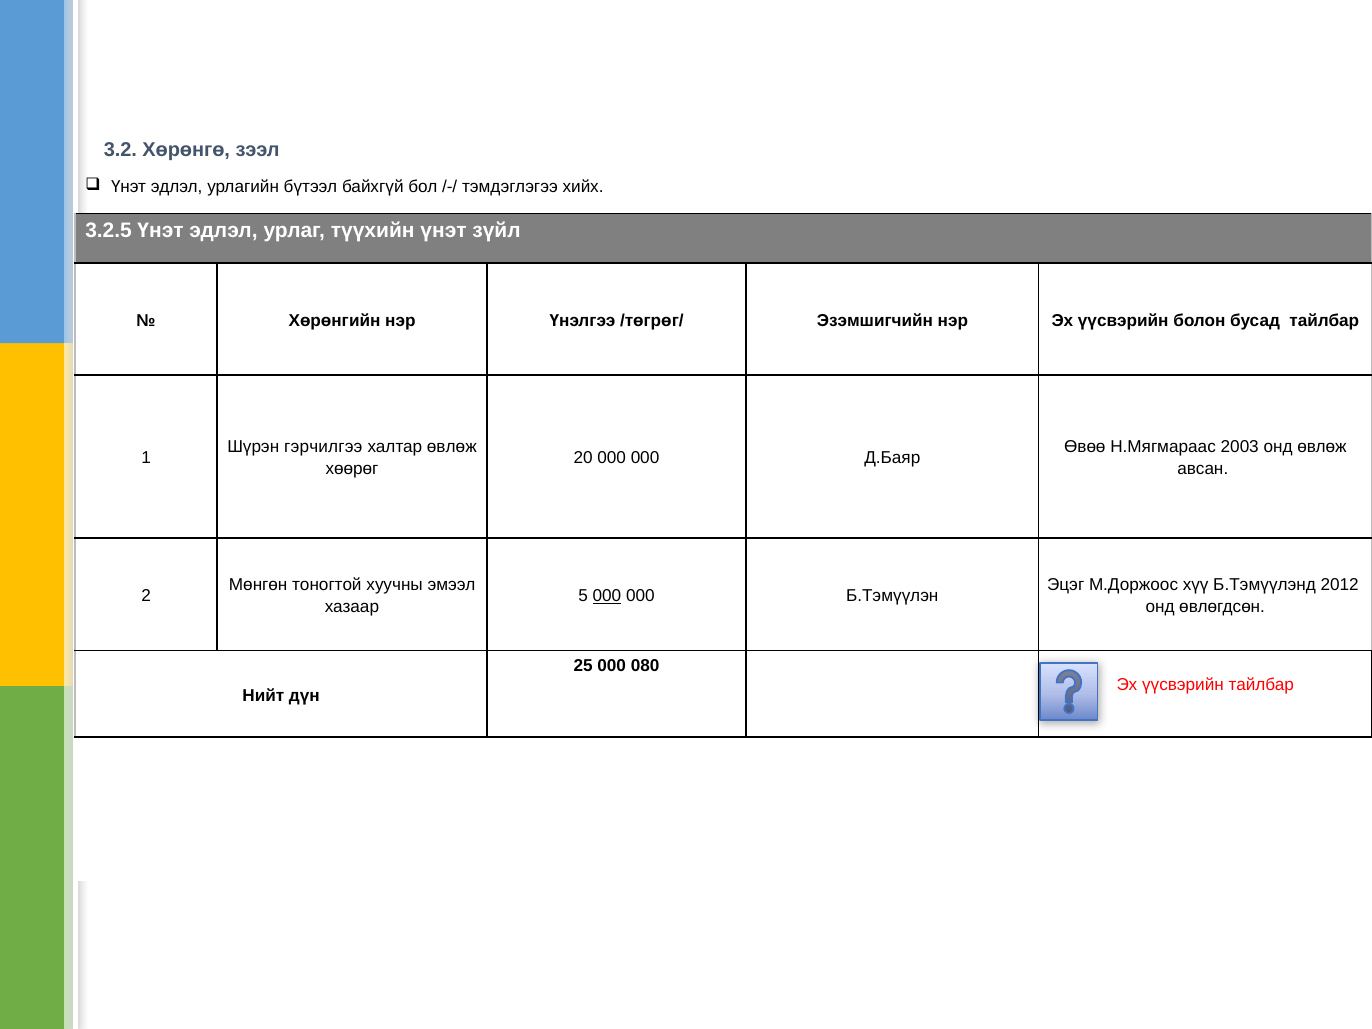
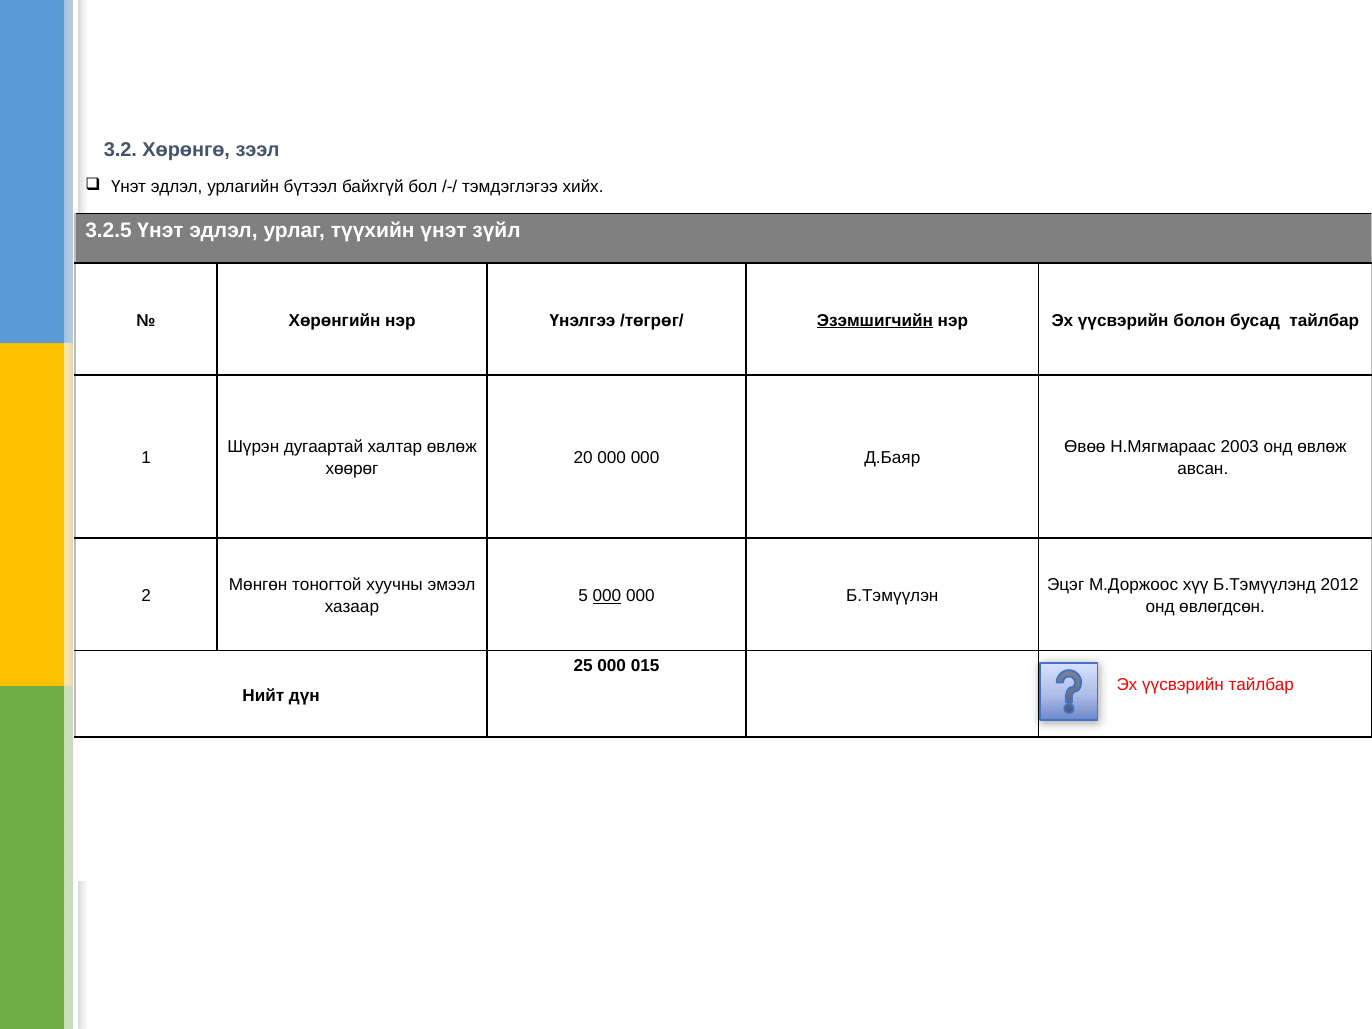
Эзэмшигчийн underline: none -> present
гэрчилгээ: гэрчилгээ -> дугаартай
080: 080 -> 015
